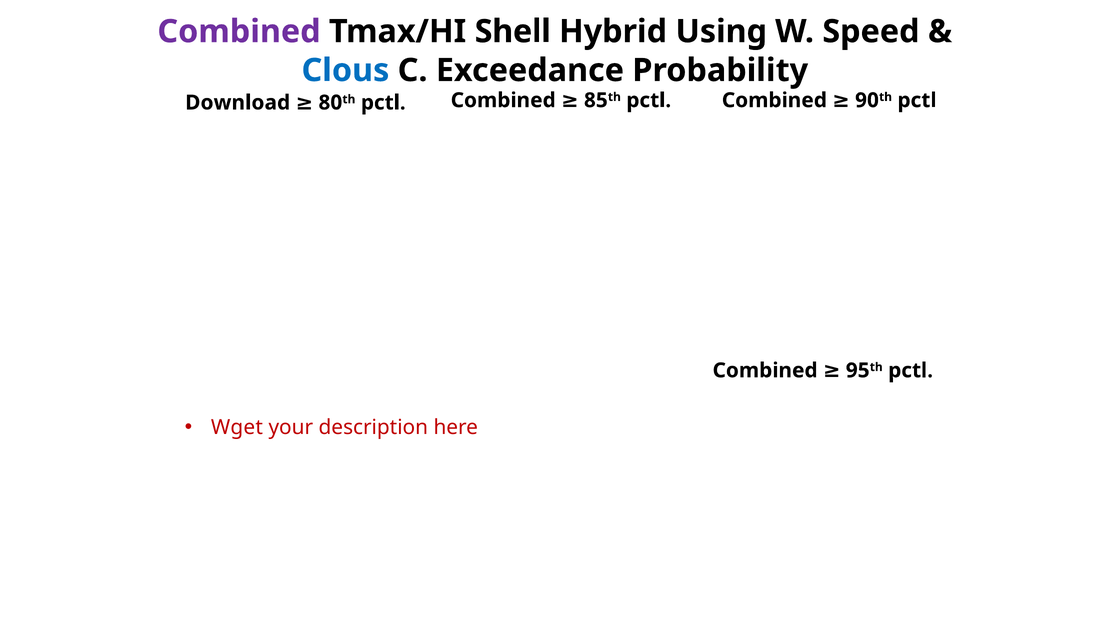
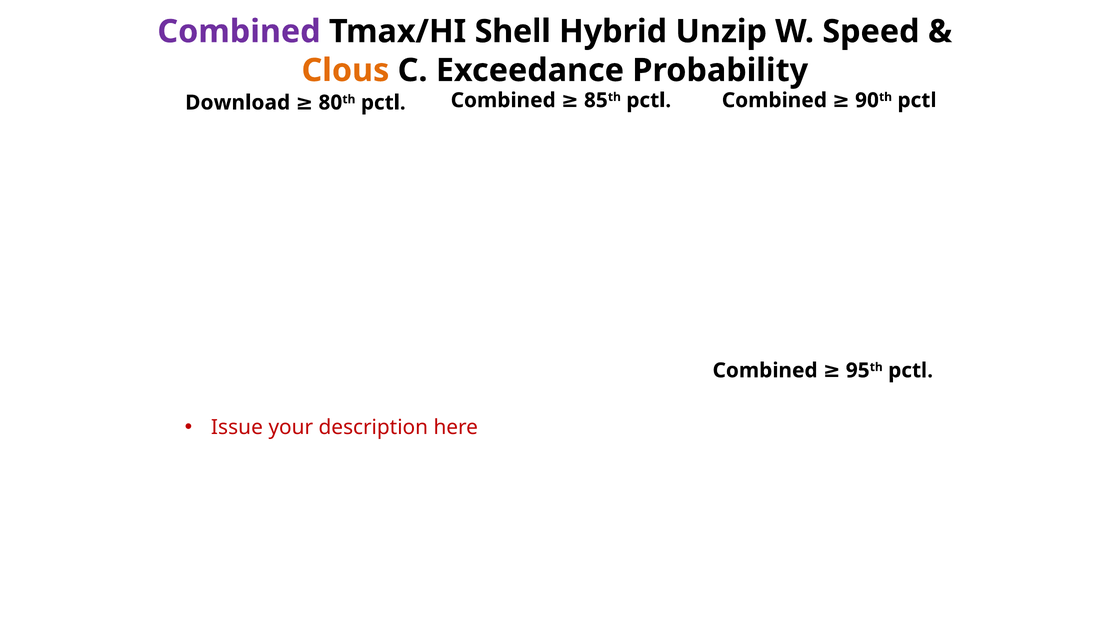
Using: Using -> Unzip
Clous colour: blue -> orange
Wget: Wget -> Issue
